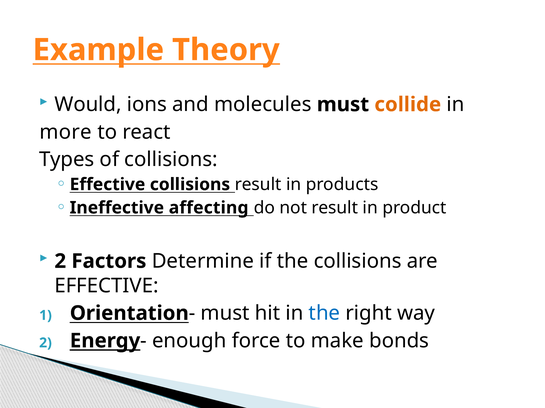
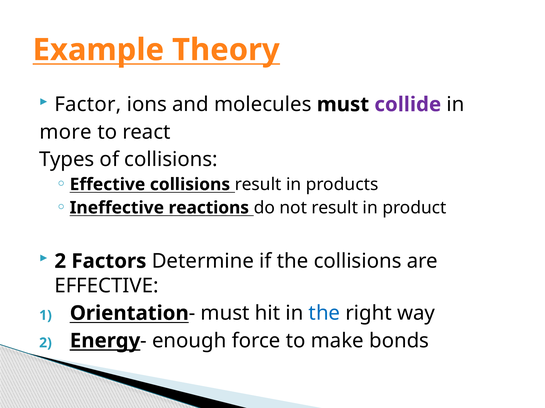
Would: Would -> Factor
collide colour: orange -> purple
affecting: affecting -> reactions
